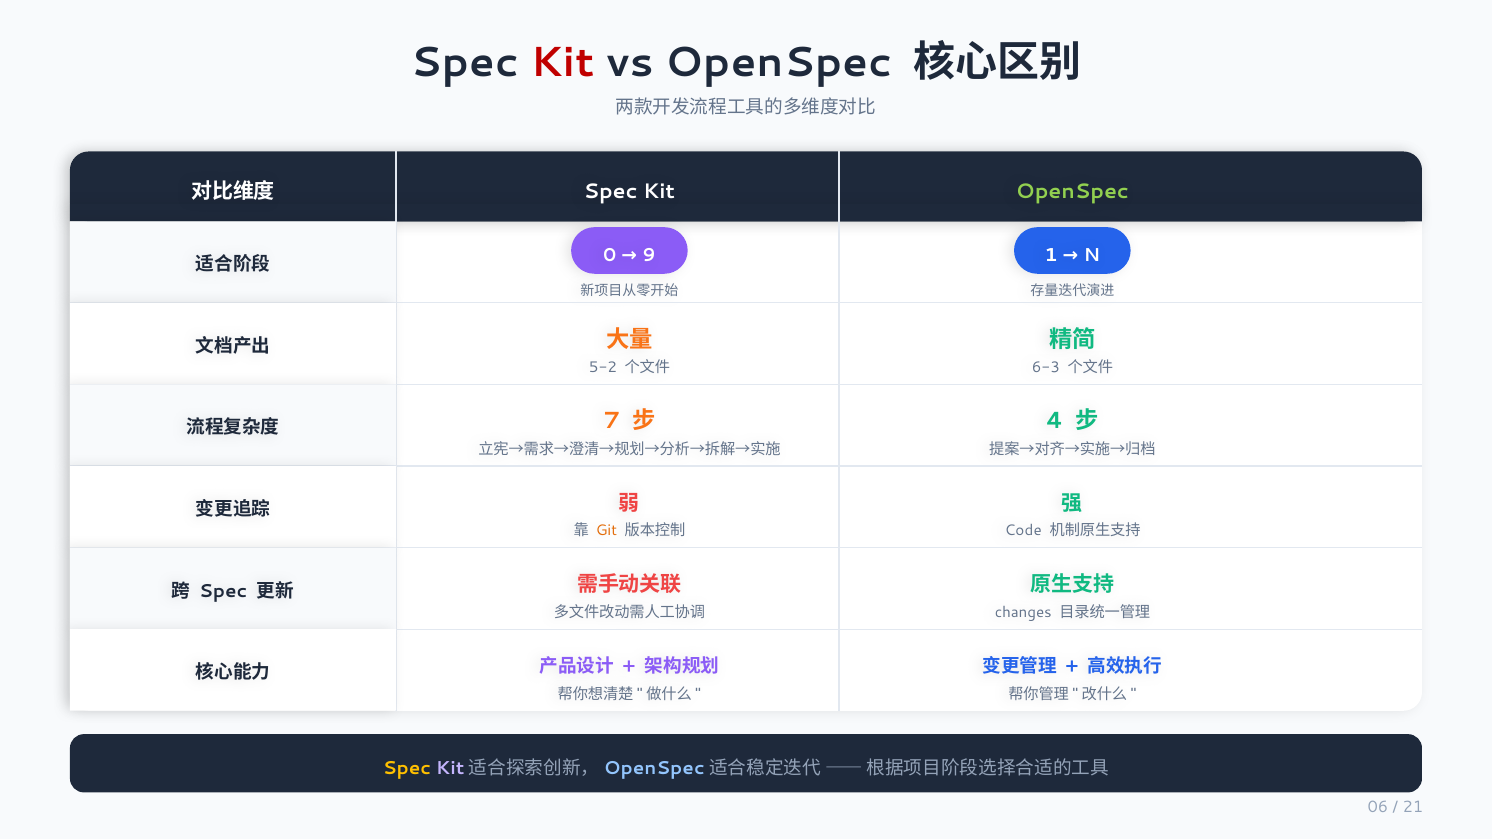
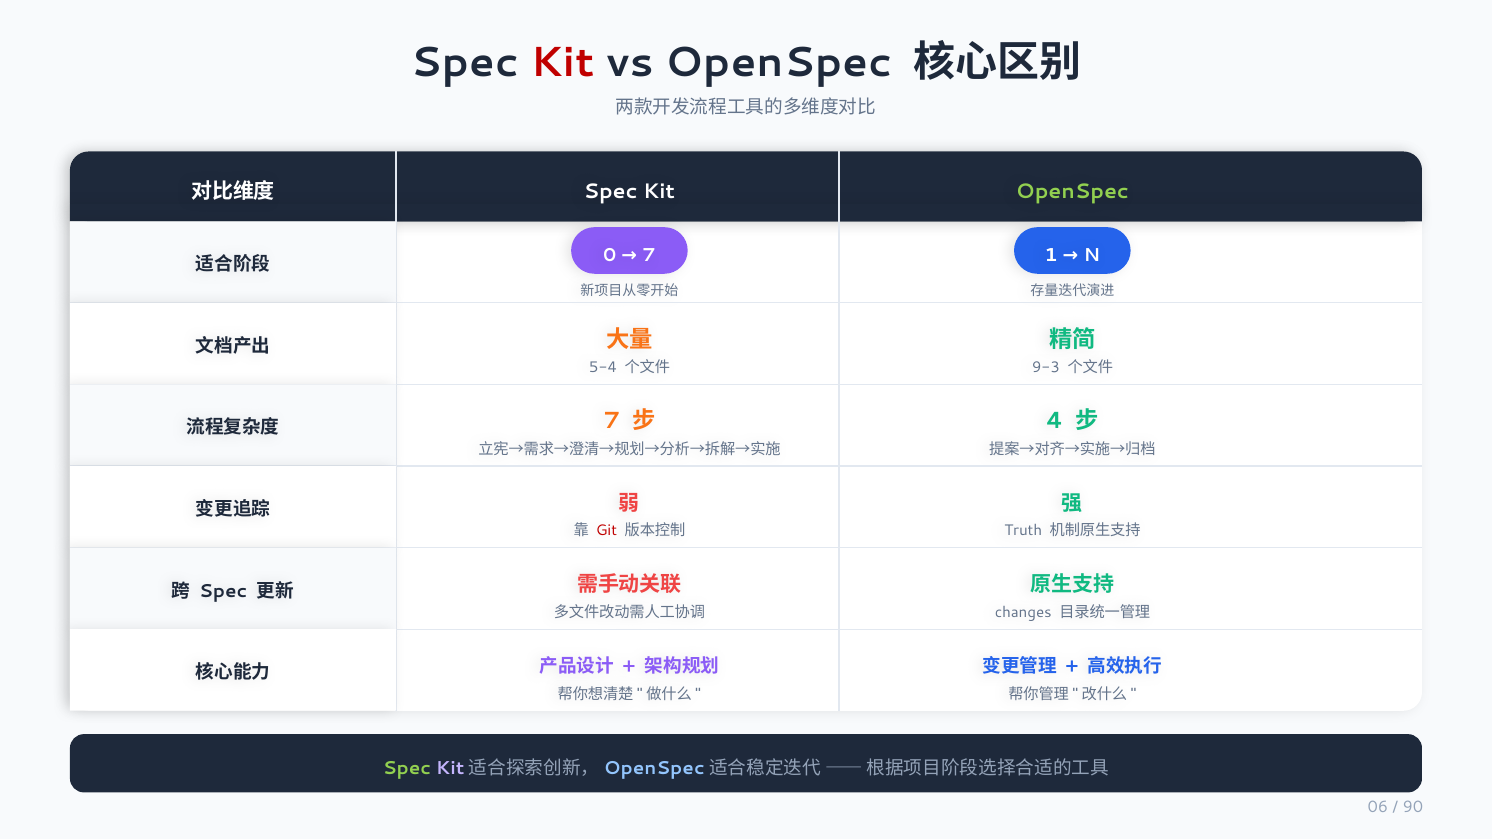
0 9: 9 -> 7
5-2: 5-2 -> 5-4
6-3: 6-3 -> 9-3
Git colour: orange -> red
Code: Code -> Truth
Spec at (407, 768) colour: yellow -> light green
21: 21 -> 90
